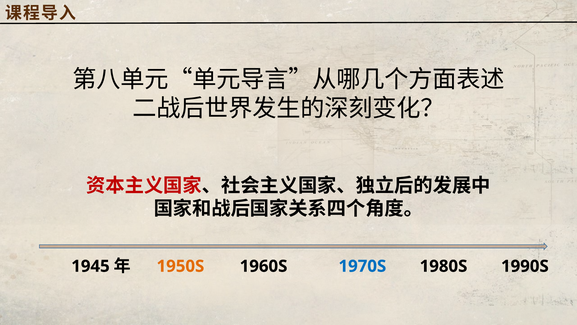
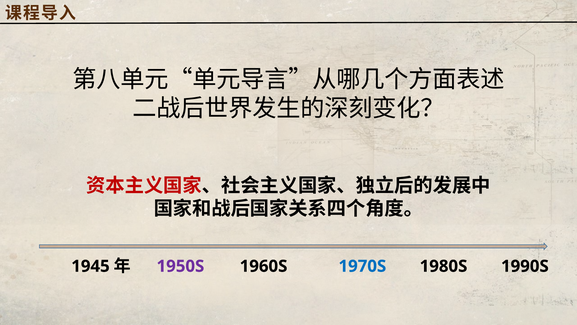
1950S colour: orange -> purple
